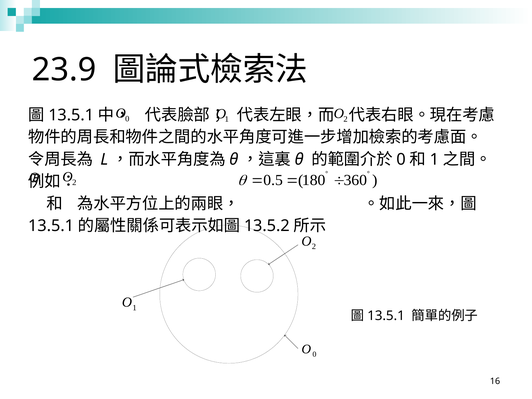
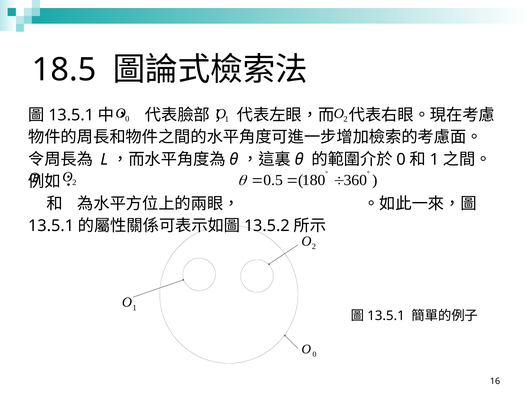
23.9: 23.9 -> 18.5
